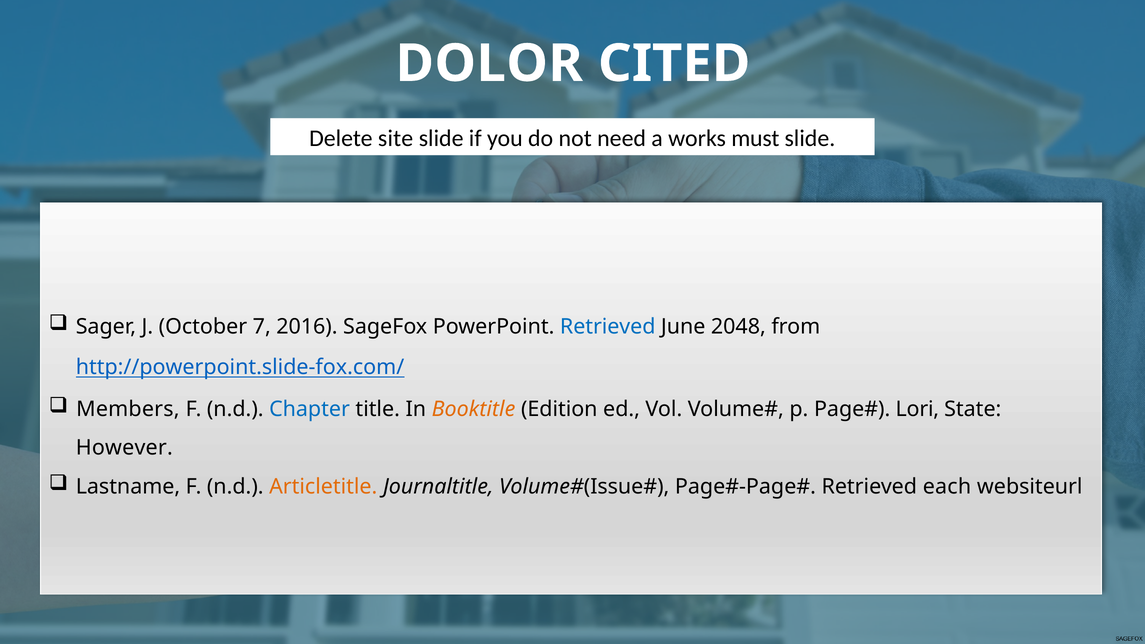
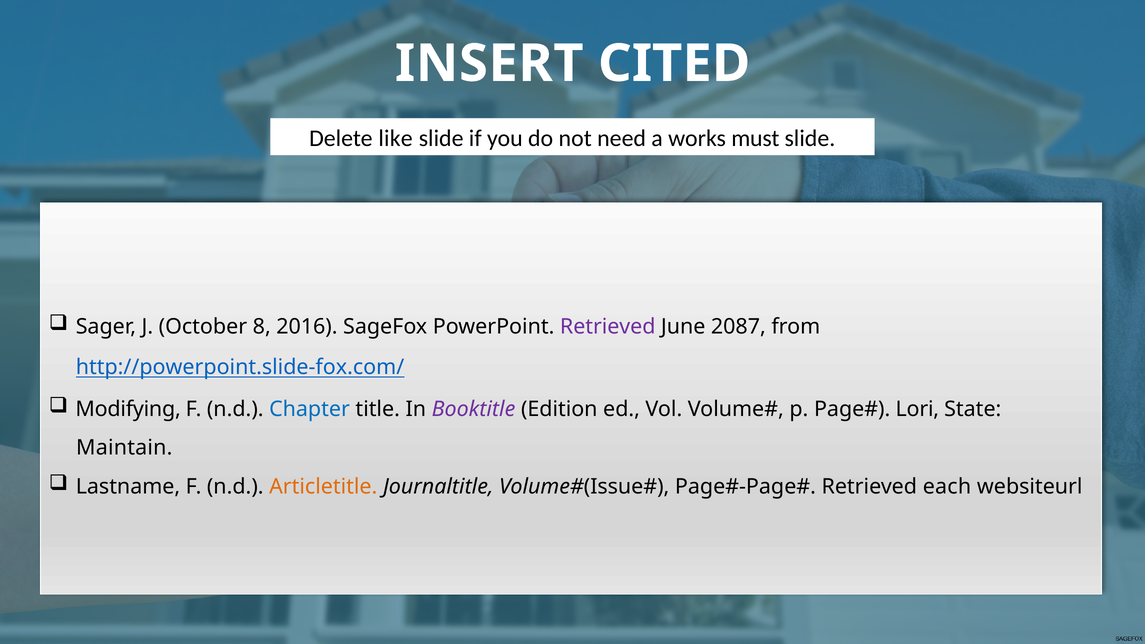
DOLOR: DOLOR -> INSERT
site: site -> like
7: 7 -> 8
Retrieved at (608, 327) colour: blue -> purple
2048: 2048 -> 2087
Members: Members -> Modifying
Booktitle colour: orange -> purple
However: However -> Maintain
